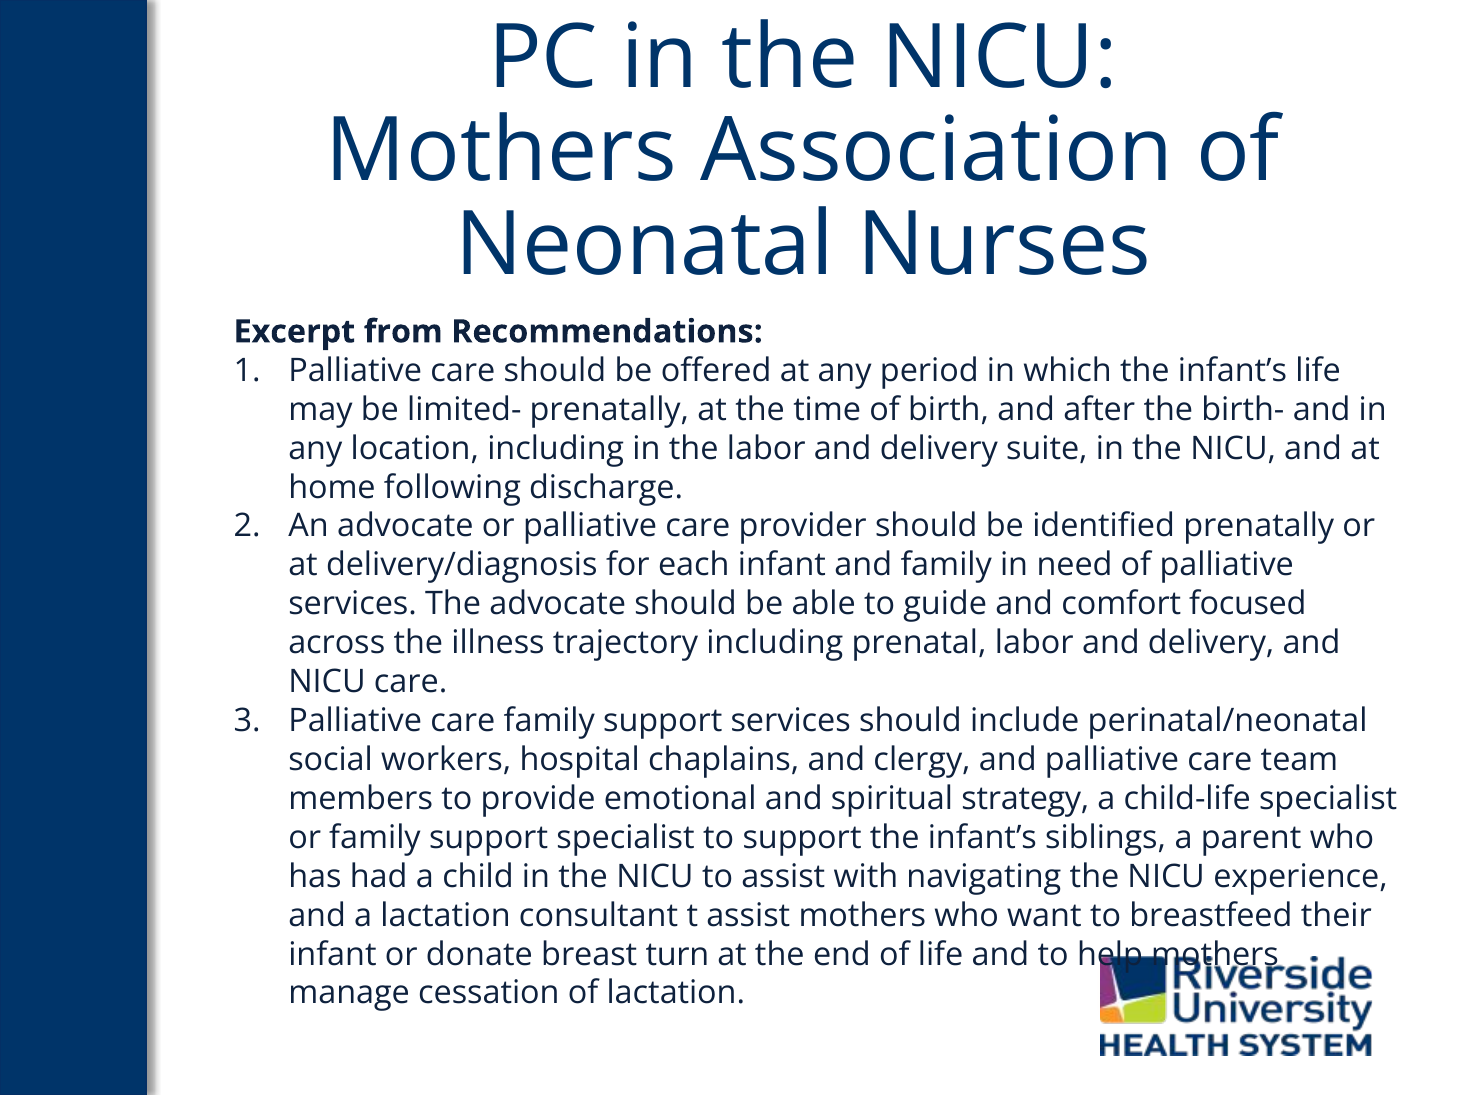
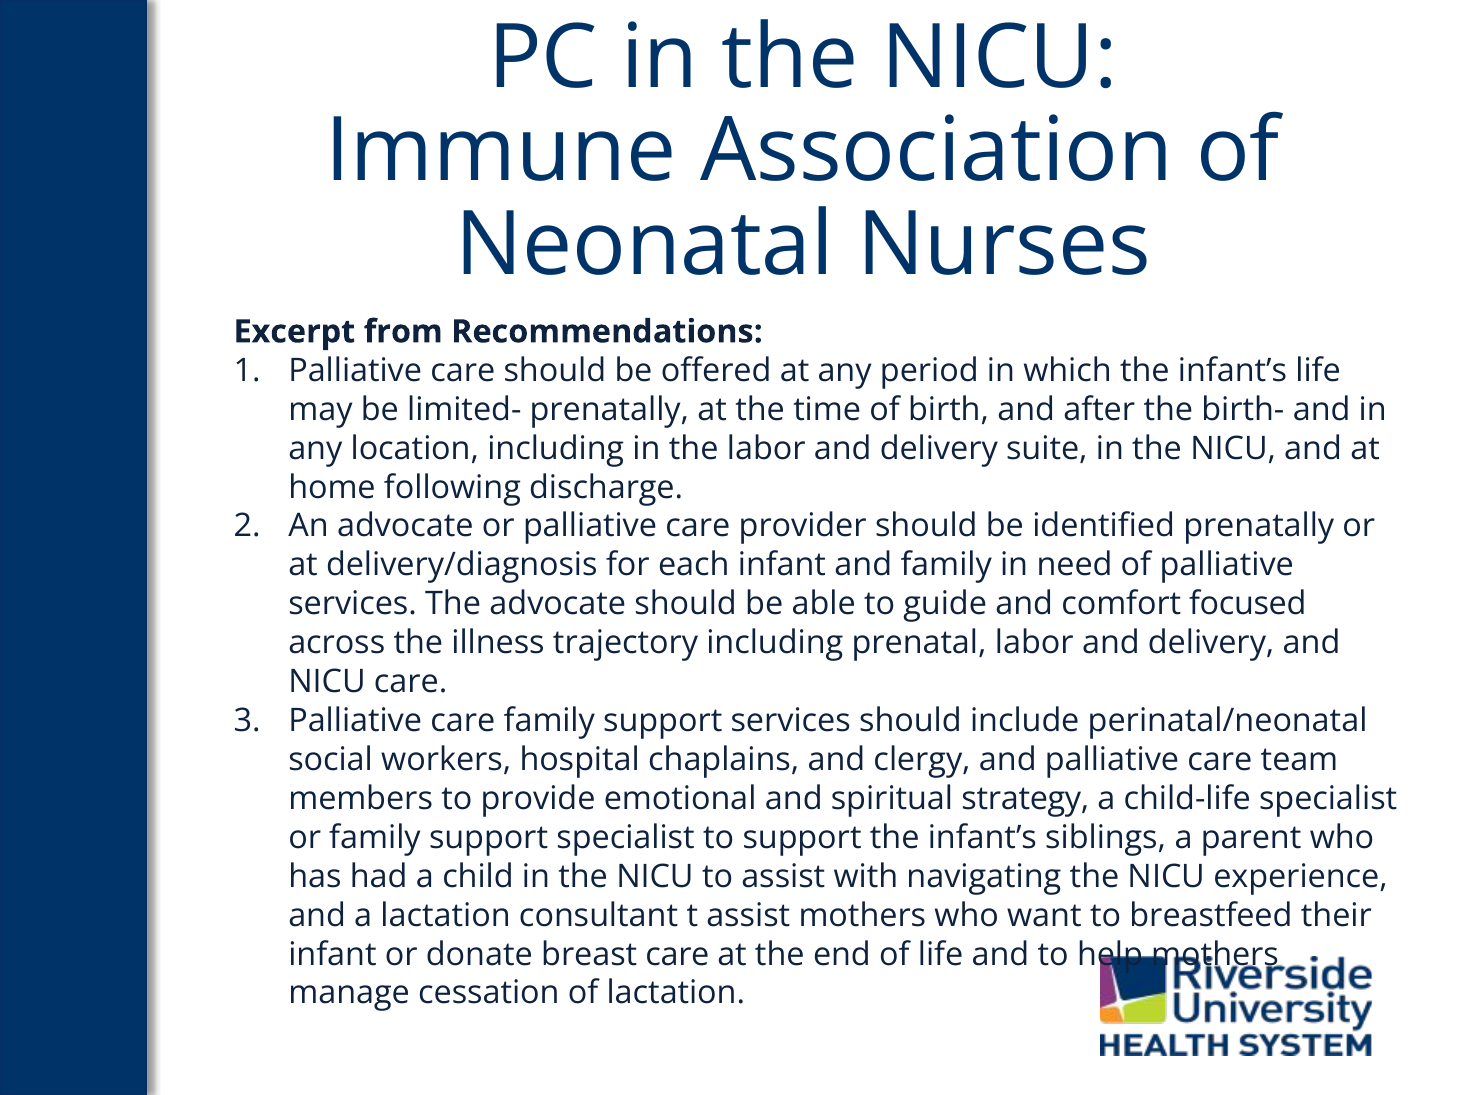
Mothers at (501, 151): Mothers -> Immune
breast turn: turn -> care
